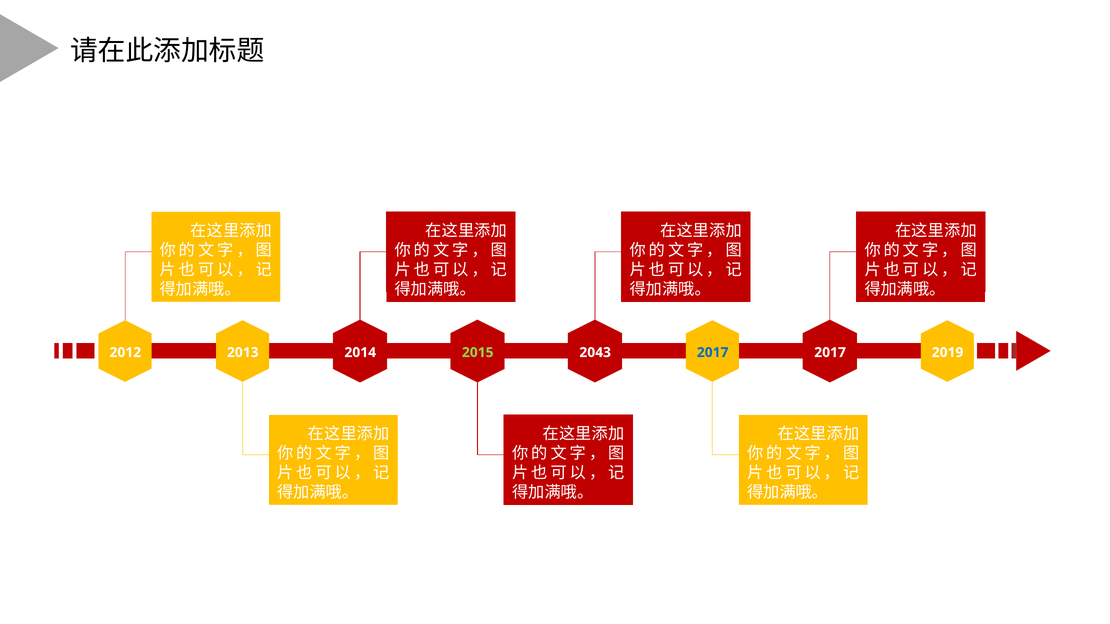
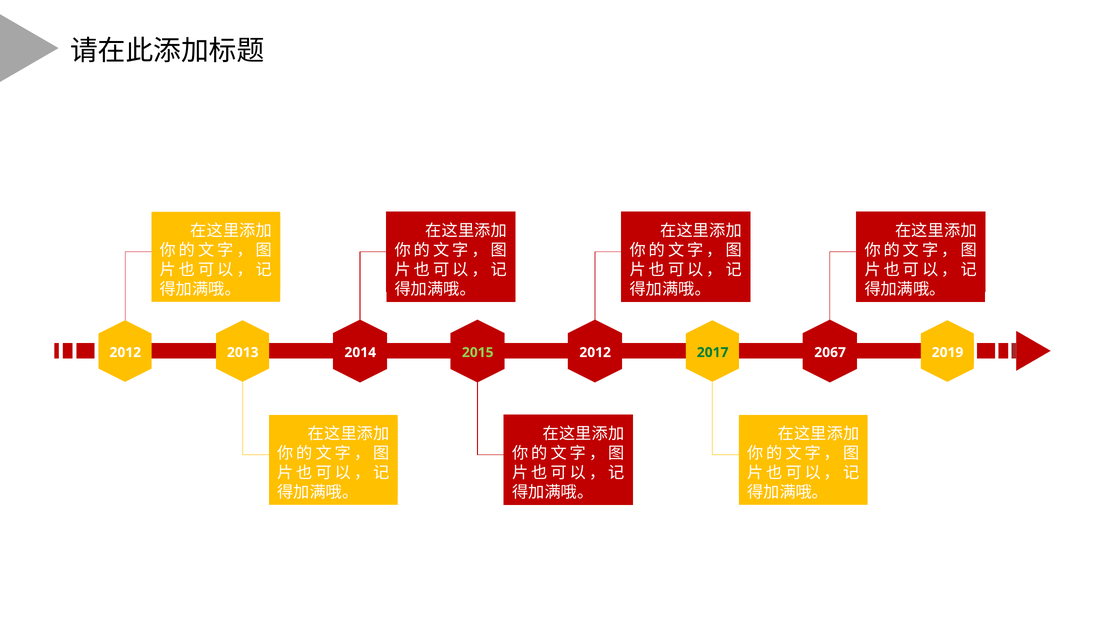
2043 at (595, 353): 2043 -> 2012
2017 at (713, 353) colour: blue -> green
2017 at (830, 353): 2017 -> 2067
